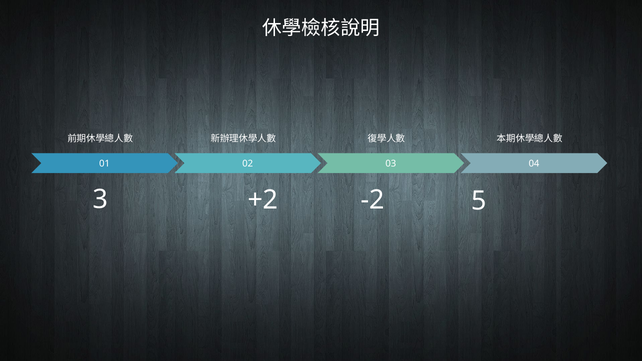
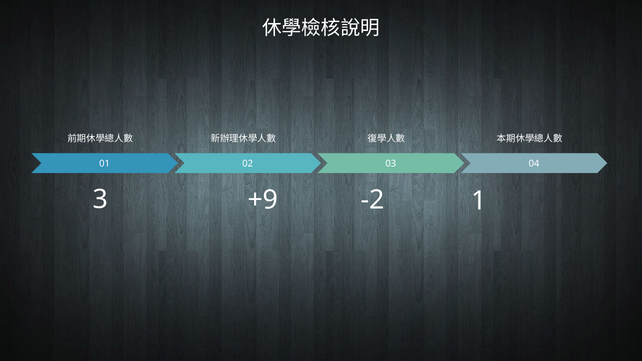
+2: +2 -> +9
5: 5 -> 1
